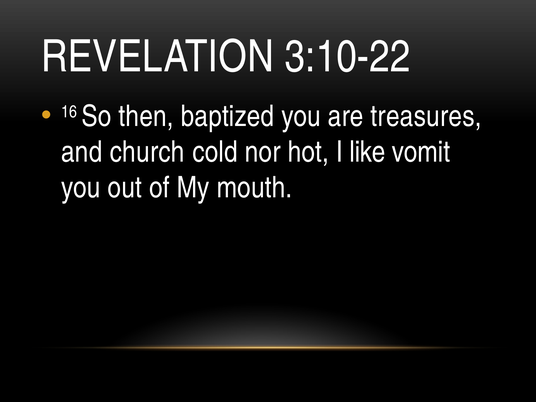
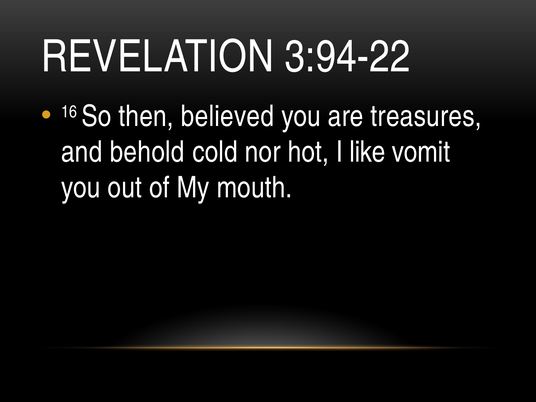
3:10-22: 3:10-22 -> 3:94-22
baptized: baptized -> believed
church: church -> behold
